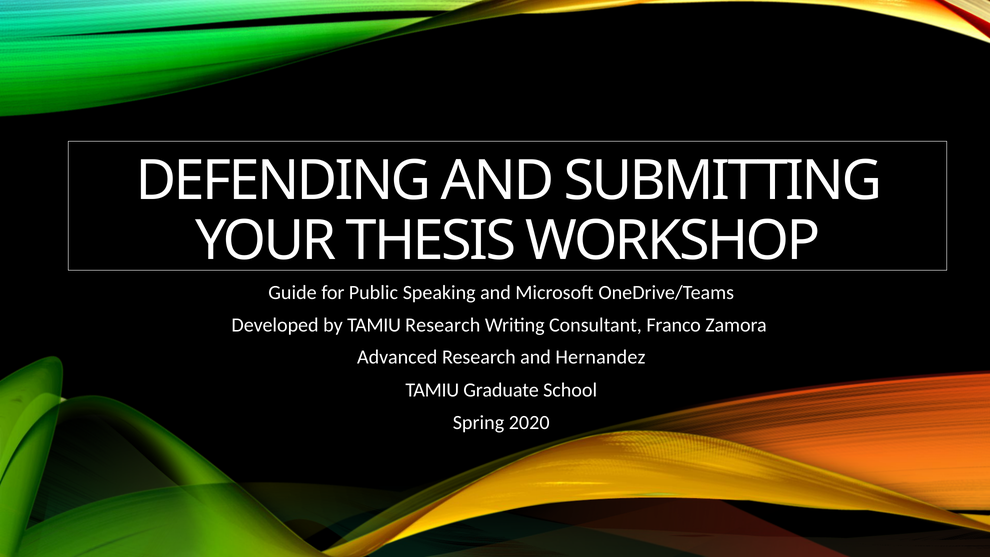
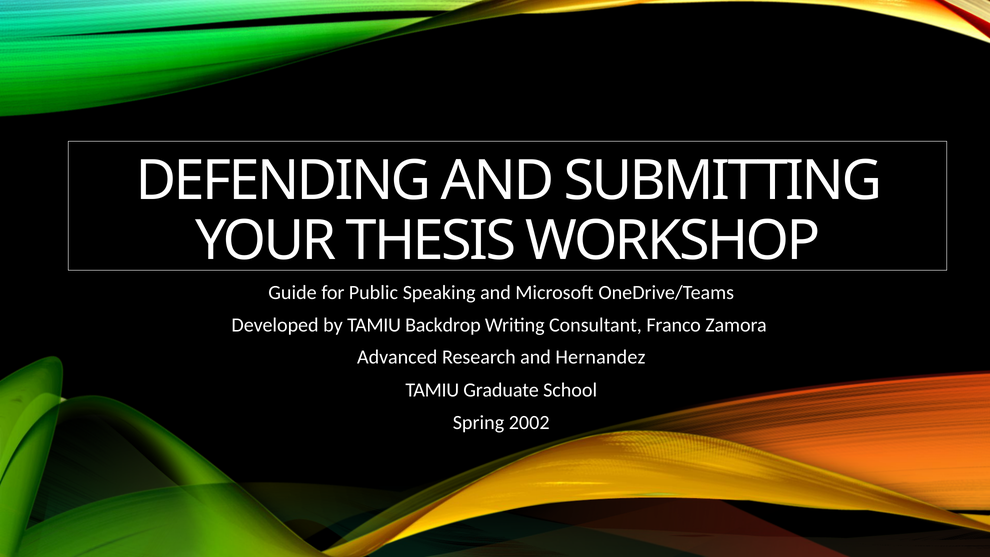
TAMIU Research: Research -> Backdrop
2020: 2020 -> 2002
